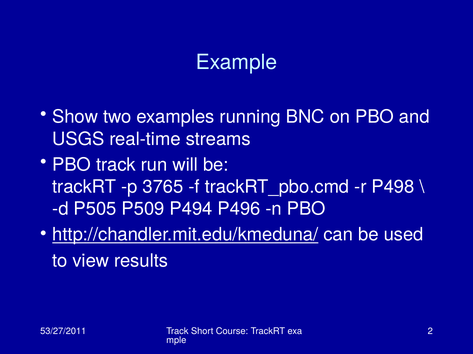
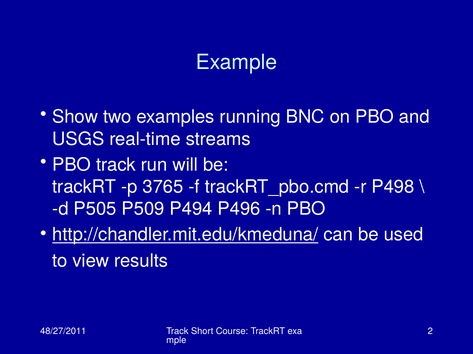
53/27/2011: 53/27/2011 -> 48/27/2011
